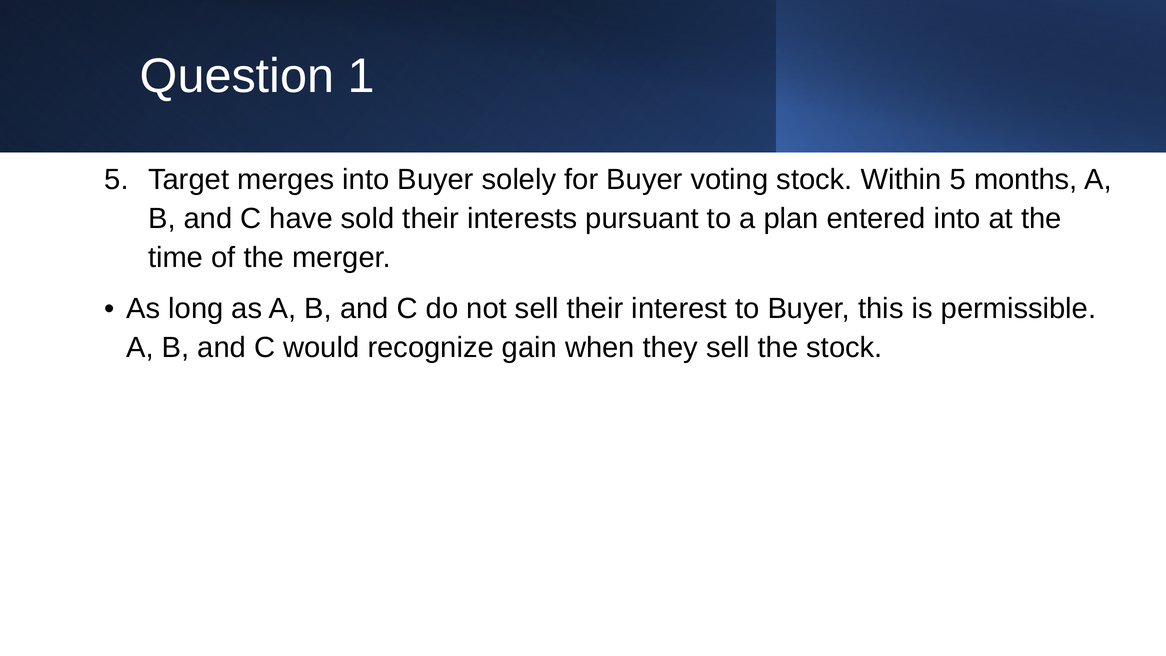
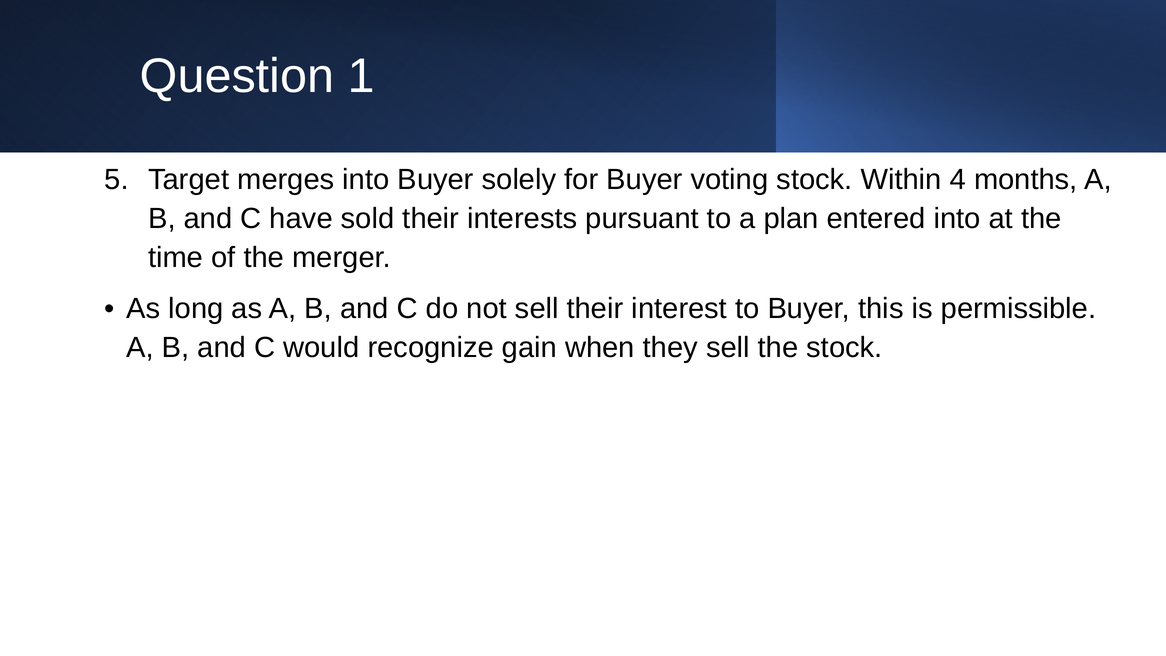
Within 5: 5 -> 4
